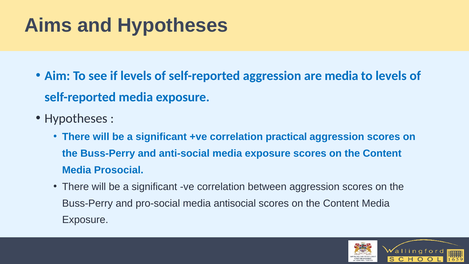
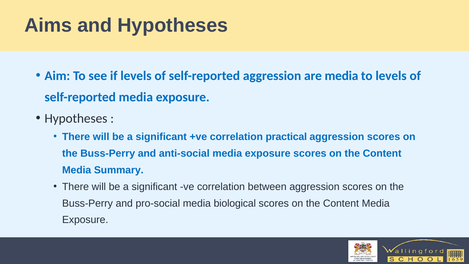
Prosocial: Prosocial -> Summary
antisocial: antisocial -> biological
